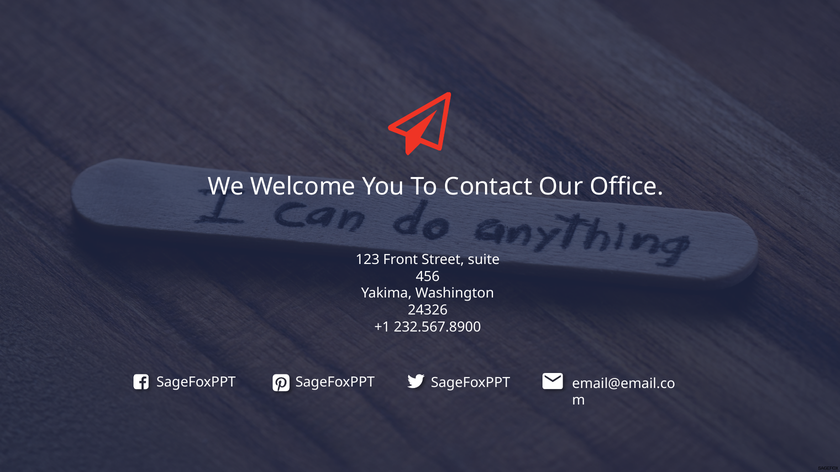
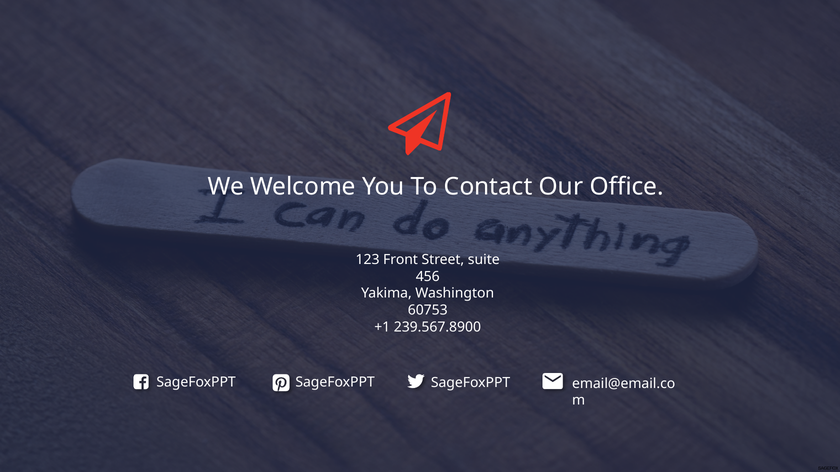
24326: 24326 -> 60753
232.567.8900: 232.567.8900 -> 239.567.8900
